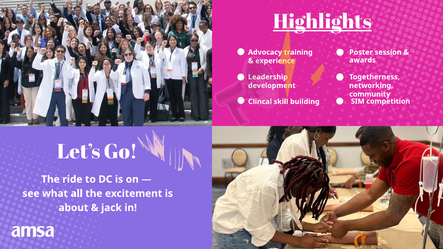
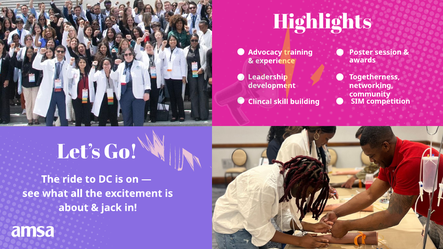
Highlights underline: present -> none
